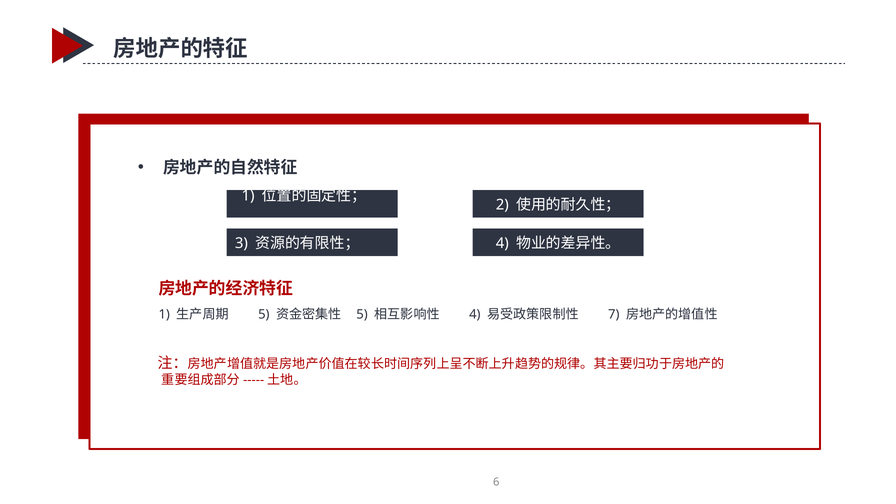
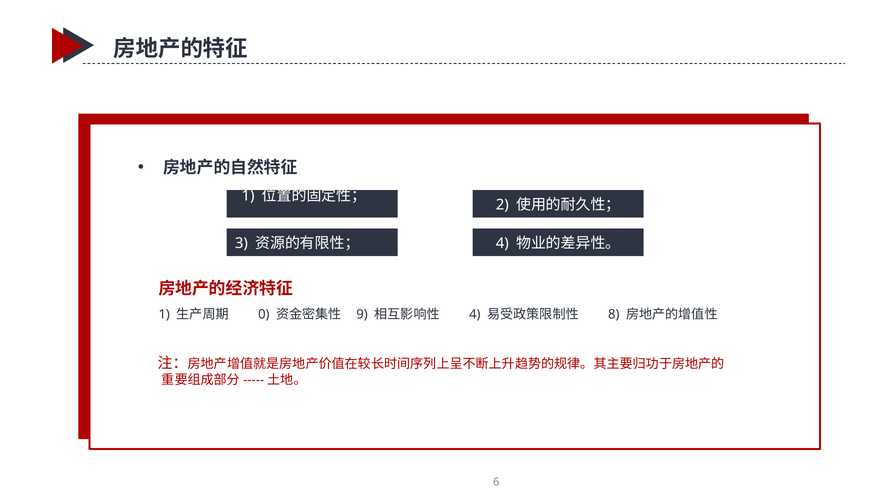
5 at (264, 314): 5 -> 0
5 at (362, 314): 5 -> 9
7: 7 -> 8
